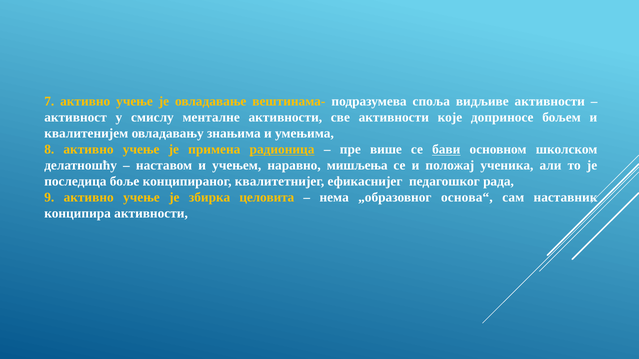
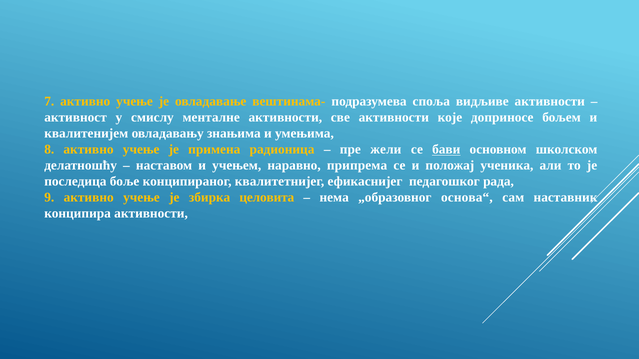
радионица underline: present -> none
више: више -> жели
мишљења: мишљења -> припрема
